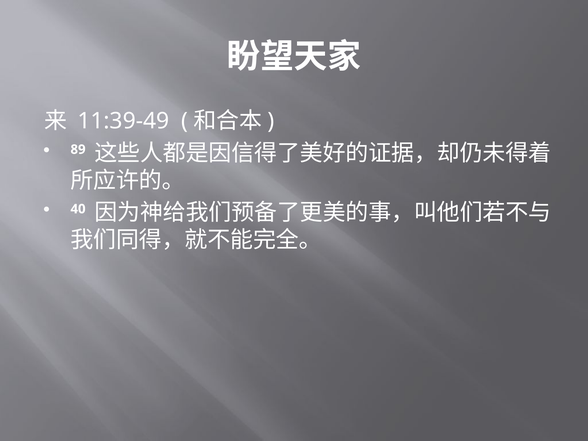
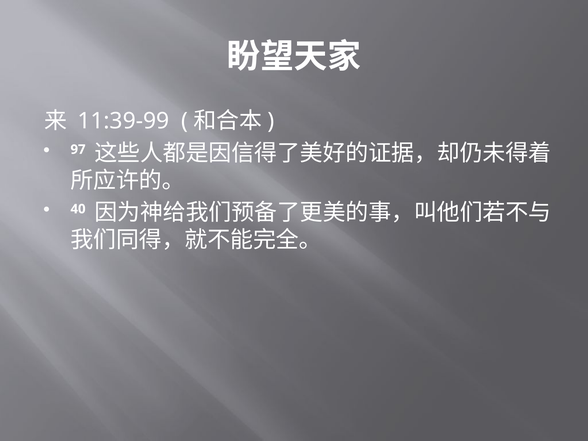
11:39-49: 11:39-49 -> 11:39-99
89: 89 -> 97
